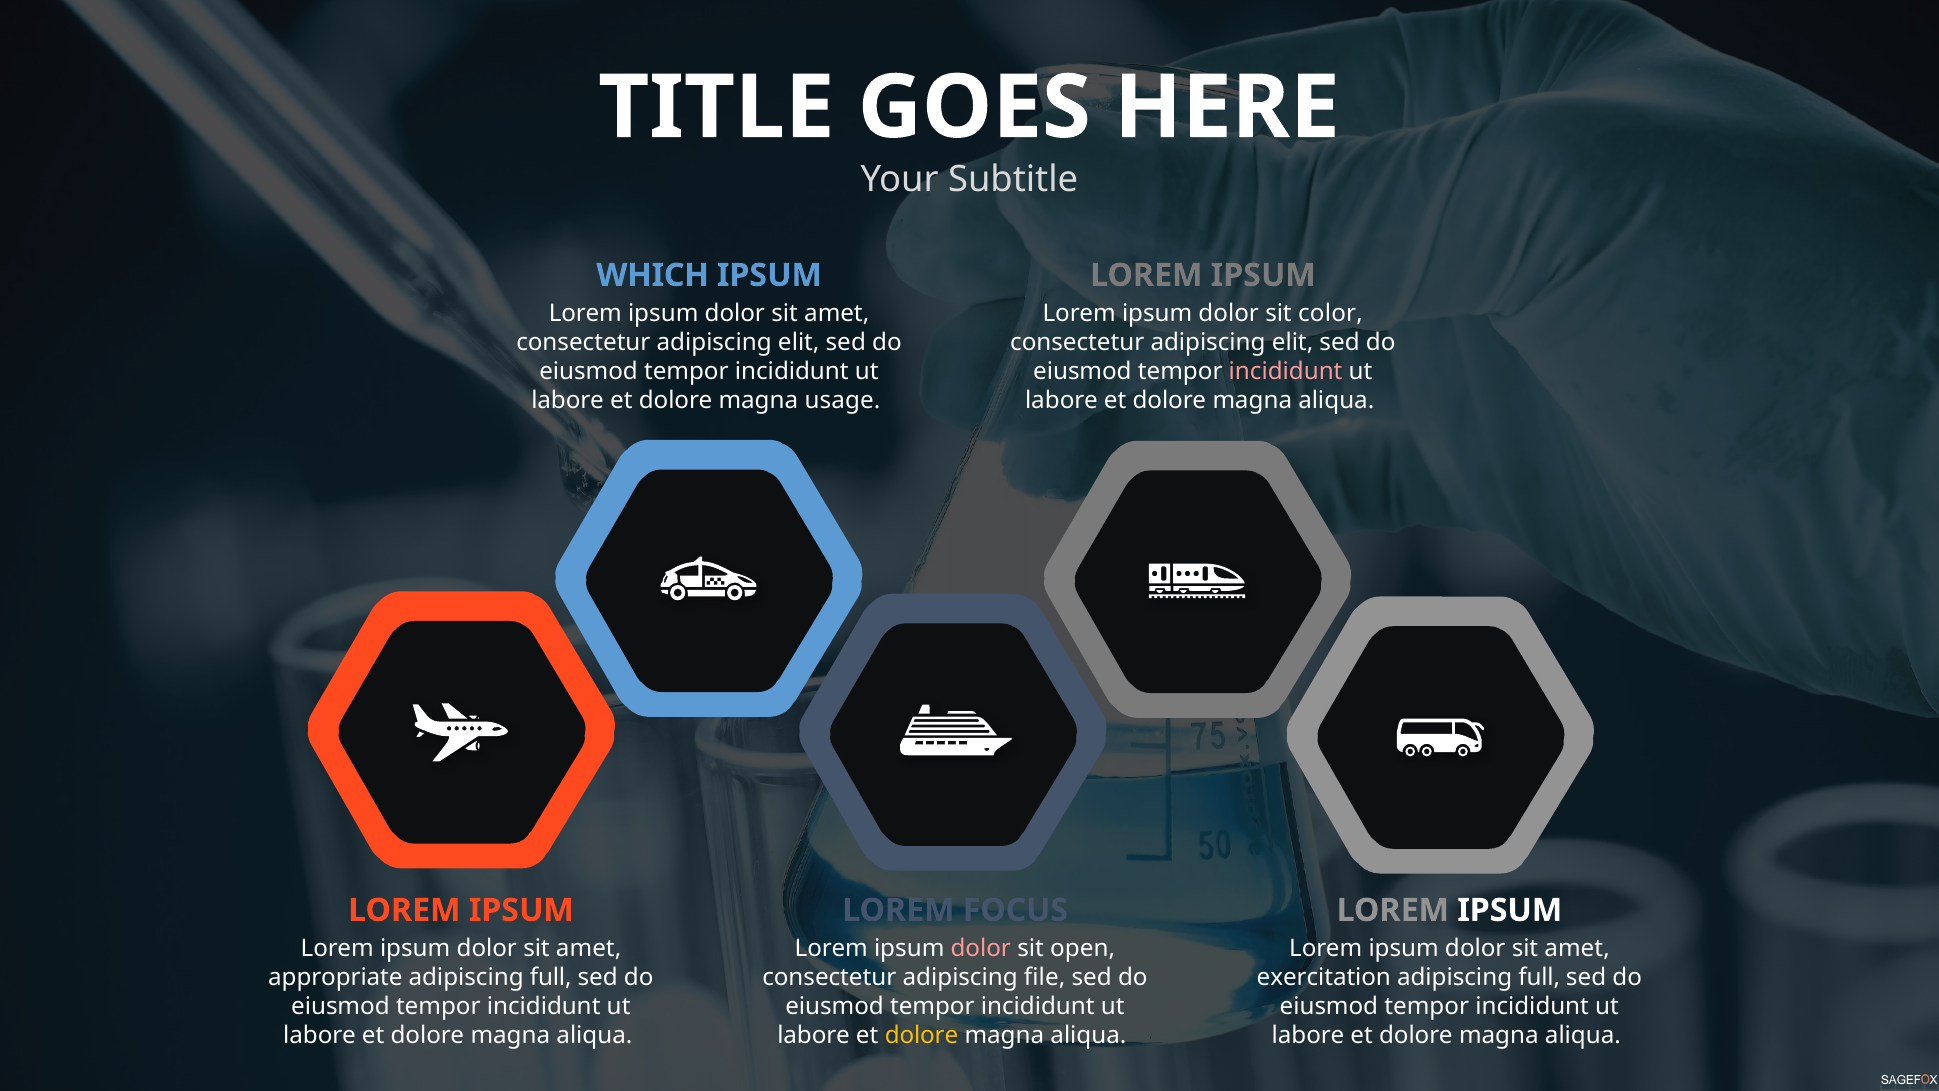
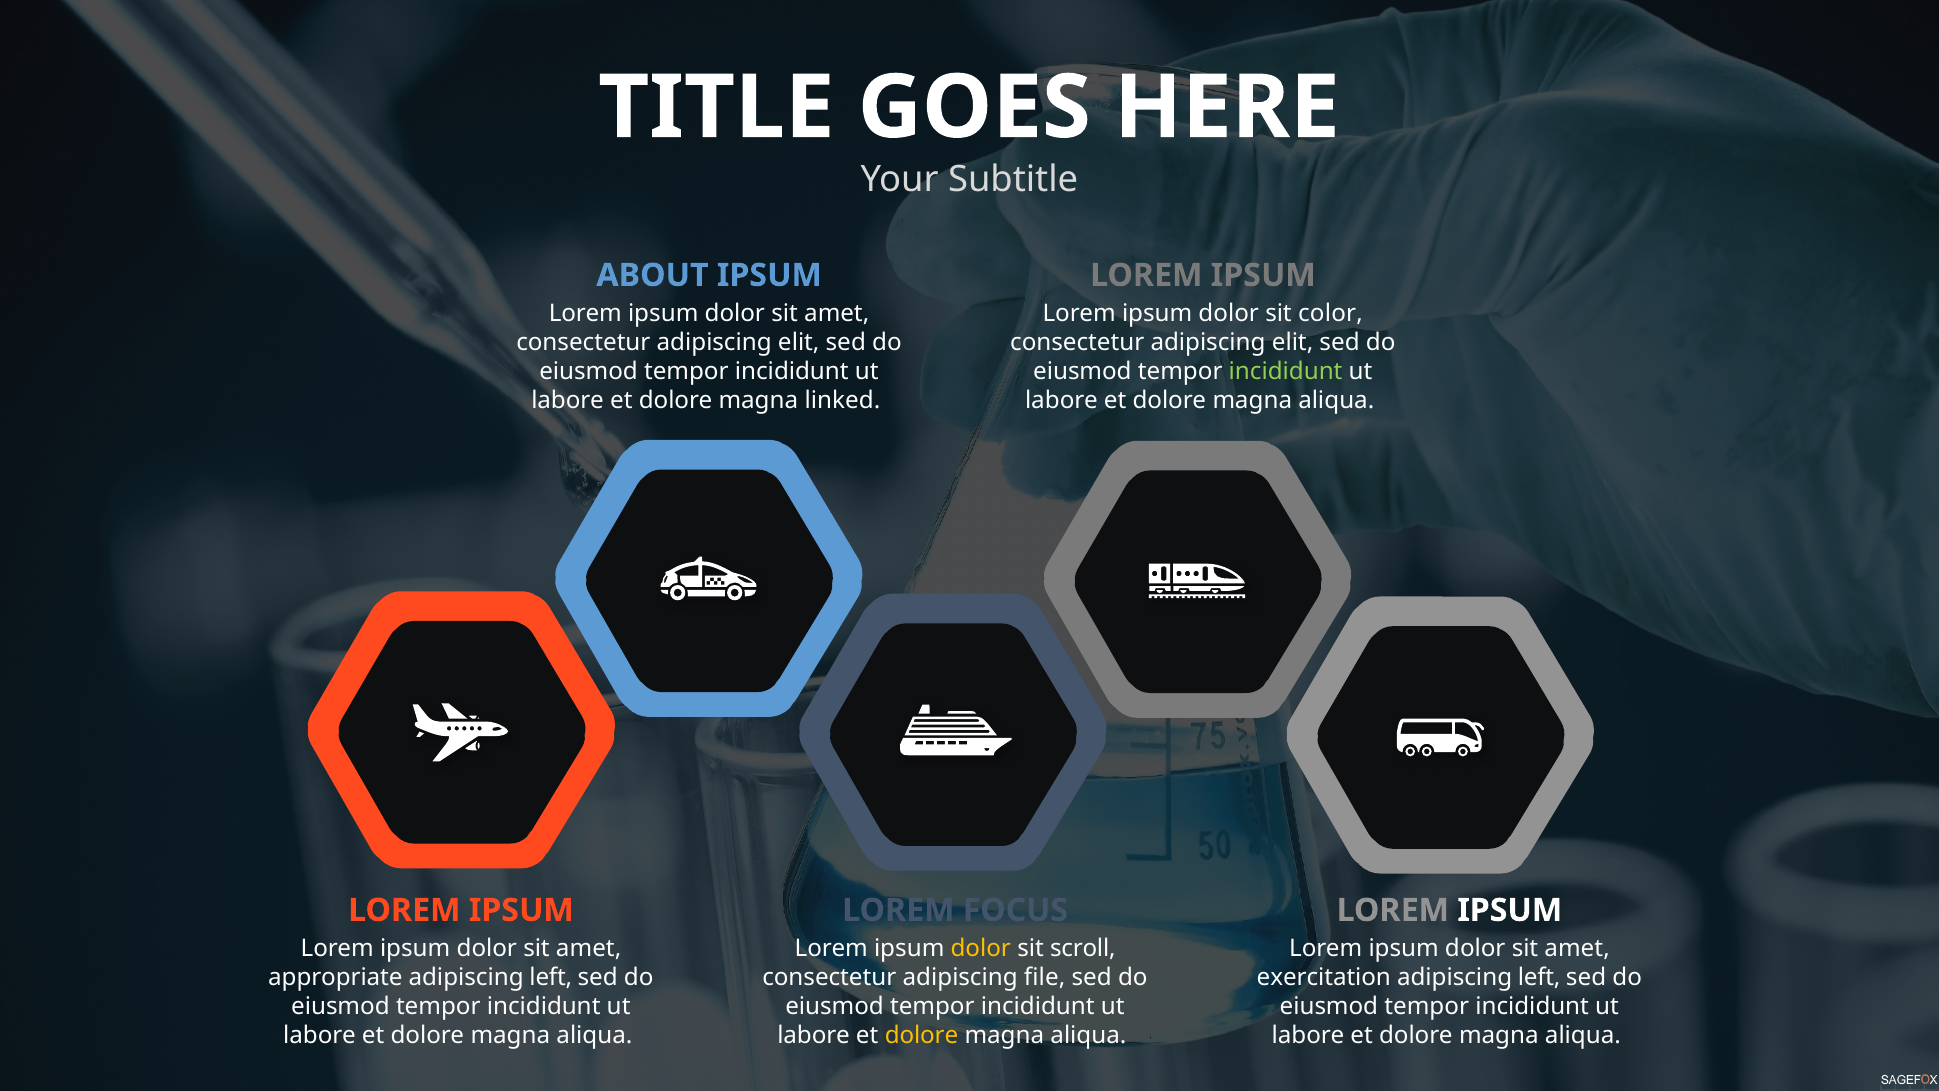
WHICH: WHICH -> ABOUT
incididunt at (1286, 372) colour: pink -> light green
usage: usage -> linked
dolor at (981, 948) colour: pink -> yellow
open: open -> scroll
full at (551, 977): full -> left
full at (1539, 977): full -> left
